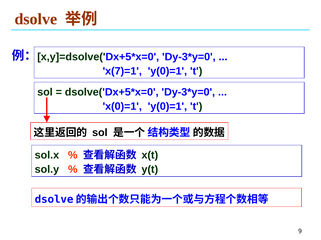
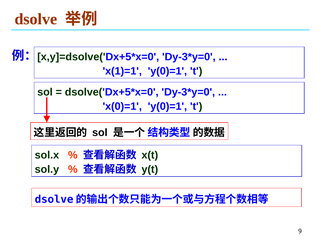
x(7)=1: x(7)=1 -> x(1)=1
